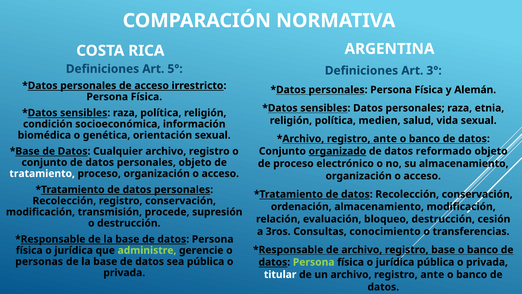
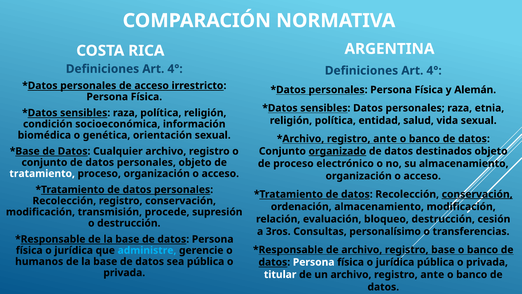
5° at (175, 69): 5° -> 4°
3° at (434, 71): 3° -> 4°
medien: medien -> entidad
reformado: reformado -> destinados
conservación at (477, 194) underline: none -> present
conocimiento: conocimiento -> personalísimo
administre colour: light green -> light blue
personas: personas -> humanos
Persona at (314, 262) colour: light green -> white
